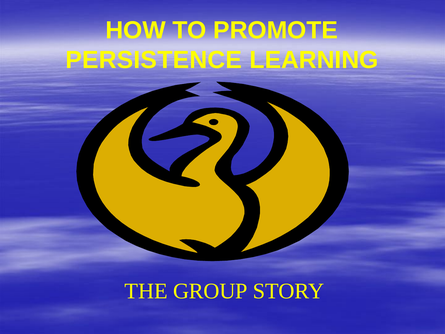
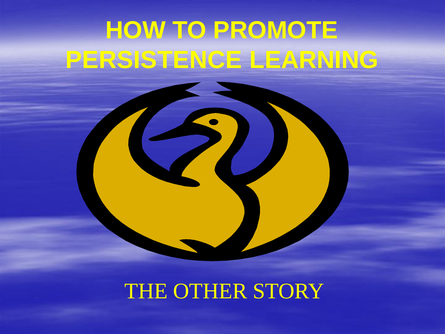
GROUP: GROUP -> OTHER
